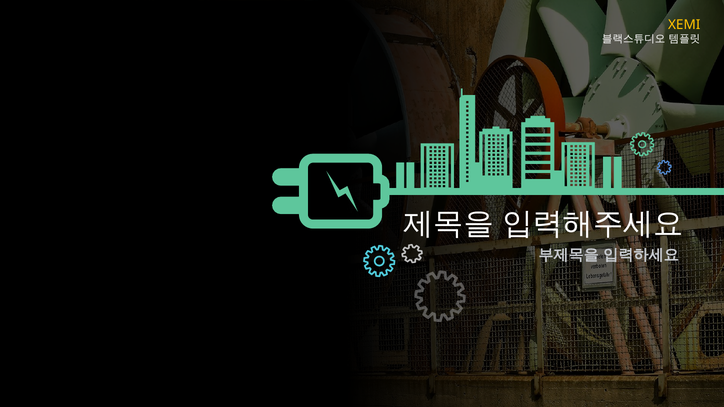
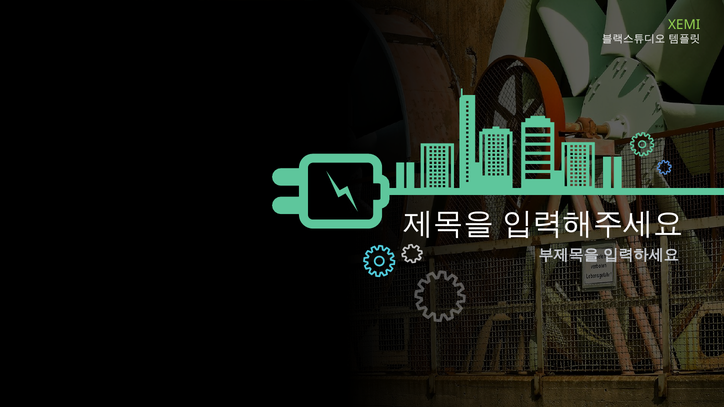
XEMI colour: yellow -> light green
